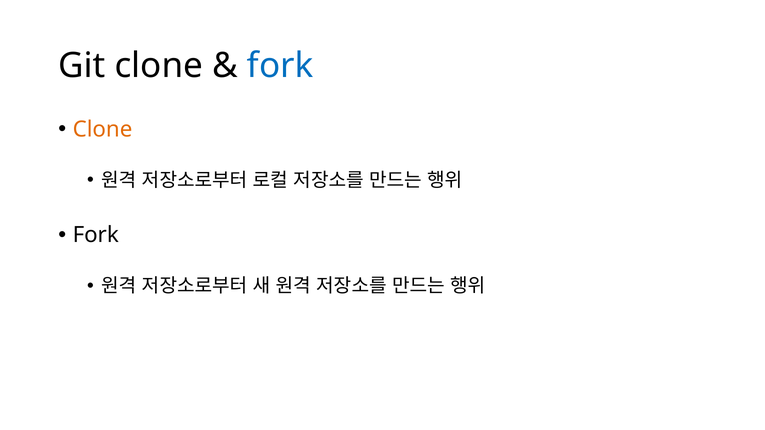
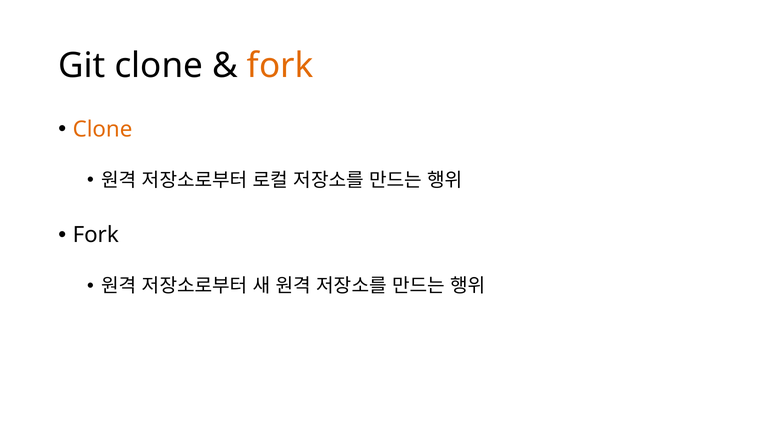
fork at (280, 66) colour: blue -> orange
